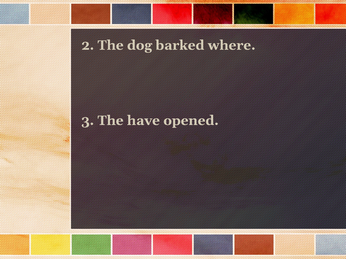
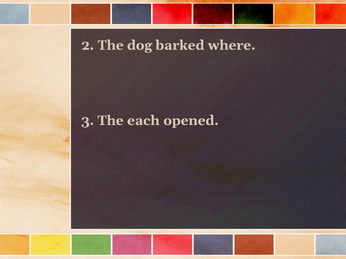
have: have -> each
